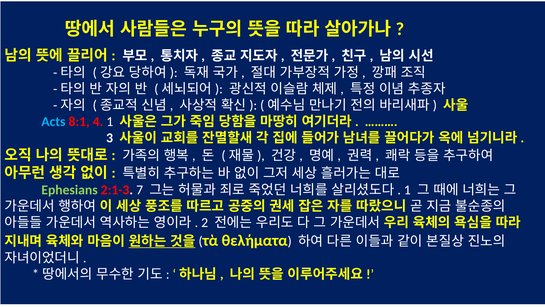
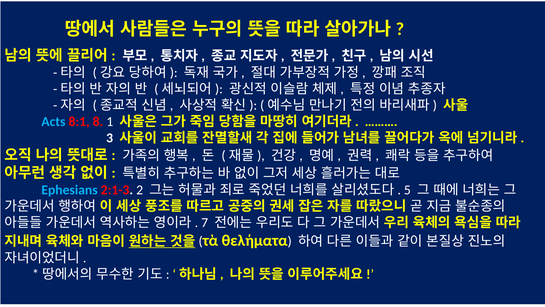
4: 4 -> 8
Ephesians colour: light green -> light blue
7: 7 -> 2
1 at (407, 190): 1 -> 5
2: 2 -> 7
